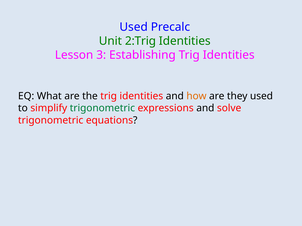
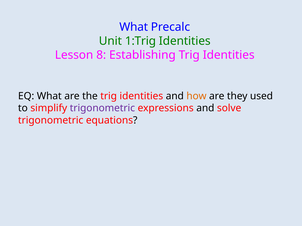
Used at (134, 27): Used -> What
2:Trig: 2:Trig -> 1:Trig
3: 3 -> 8
trigonometric at (102, 108) colour: green -> purple
